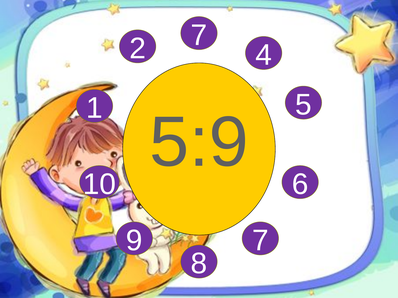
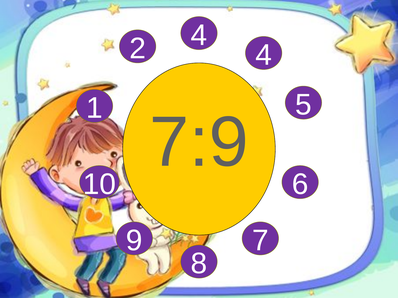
2 7: 7 -> 4
5:9: 5:9 -> 7:9
